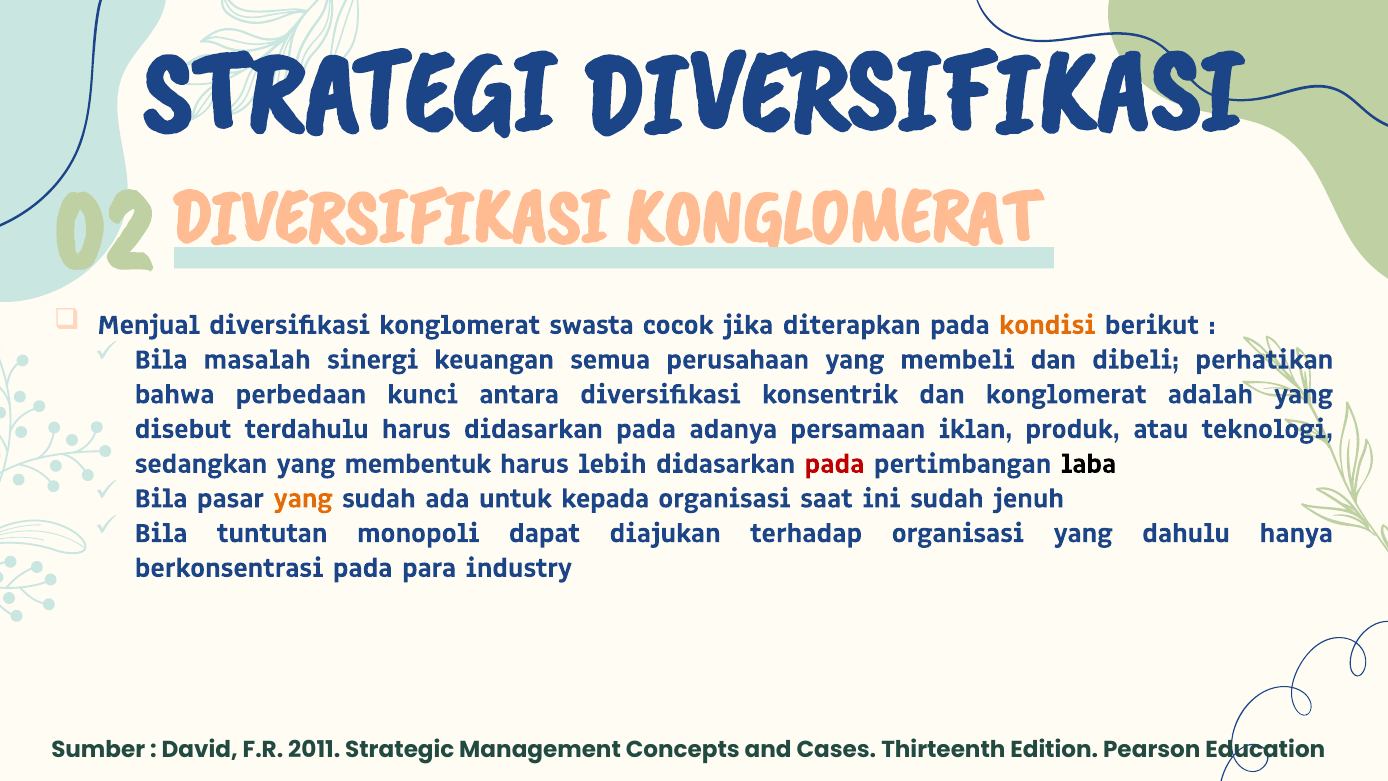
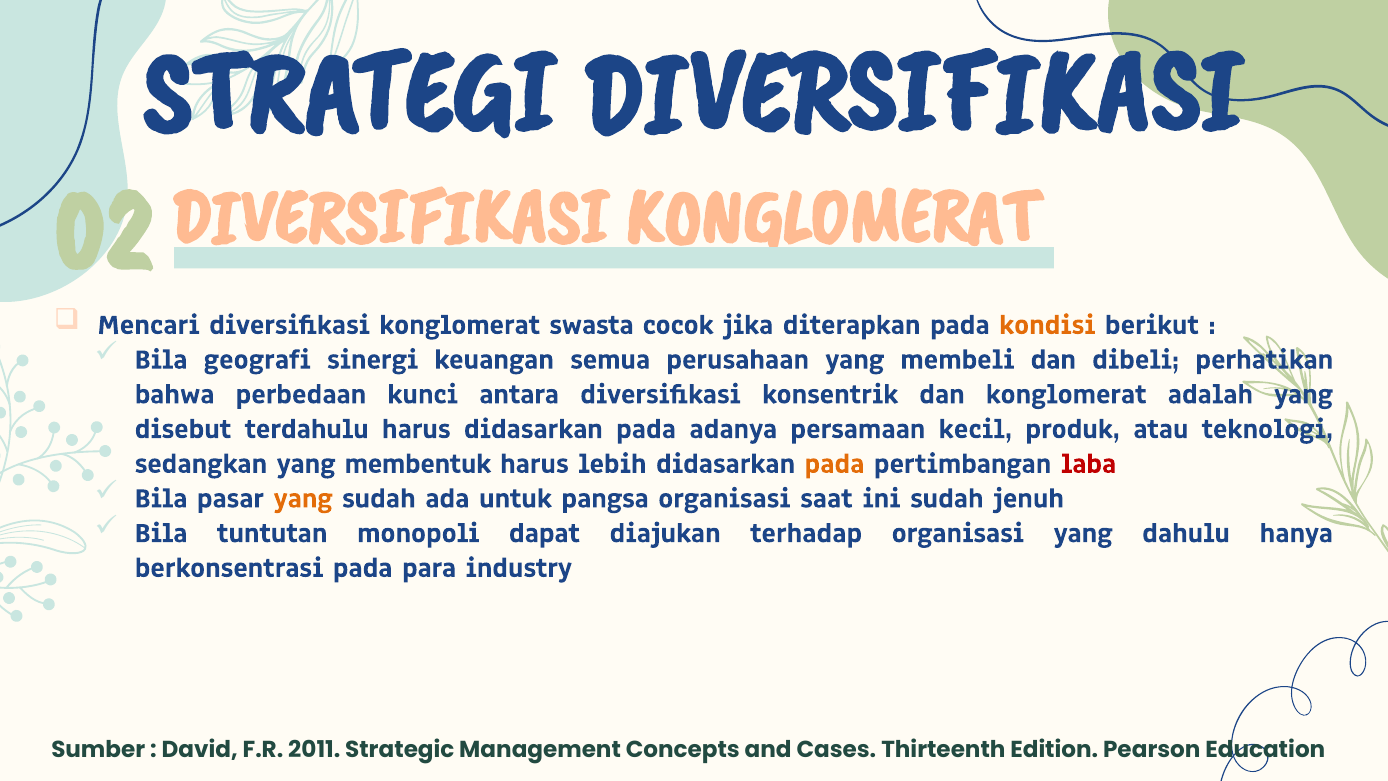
Menjual: Menjual -> Mencari
masalah: masalah -> geografi
iklan: iklan -> kecil
pada at (834, 463) colour: red -> orange
laba colour: black -> red
kepada: kepada -> pangsa
